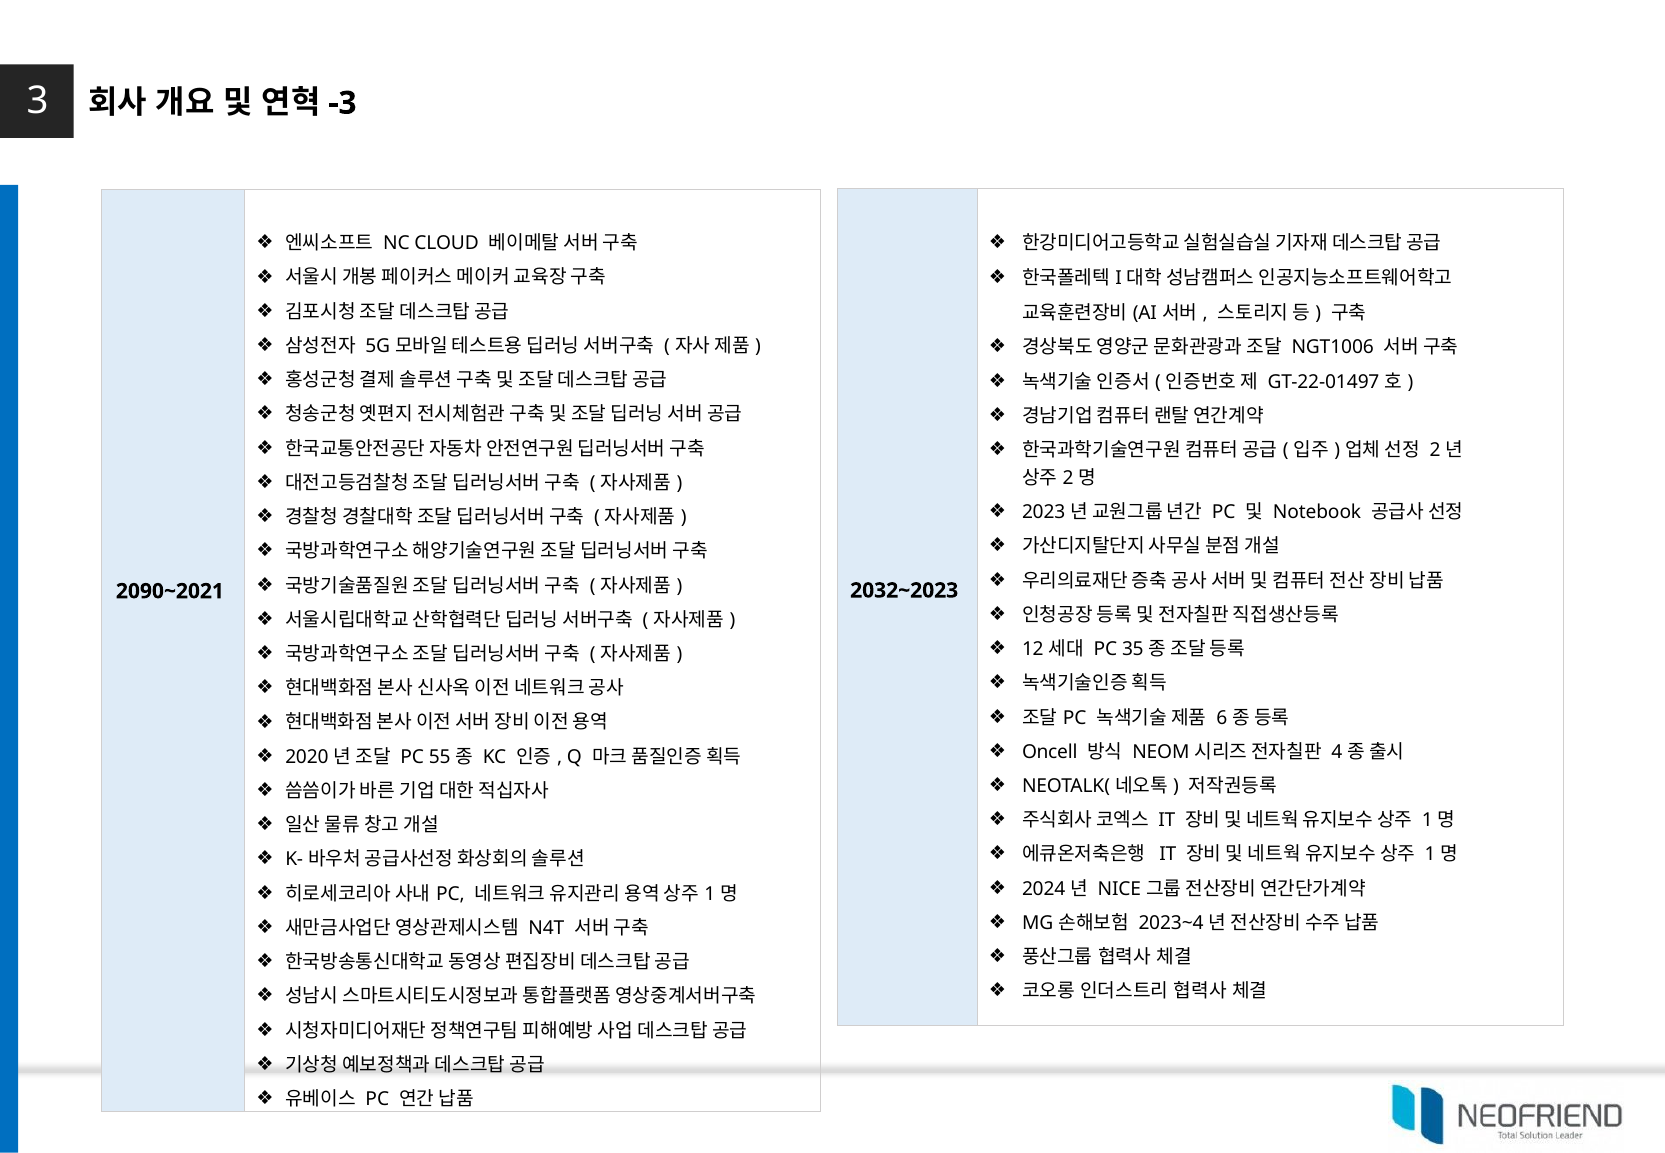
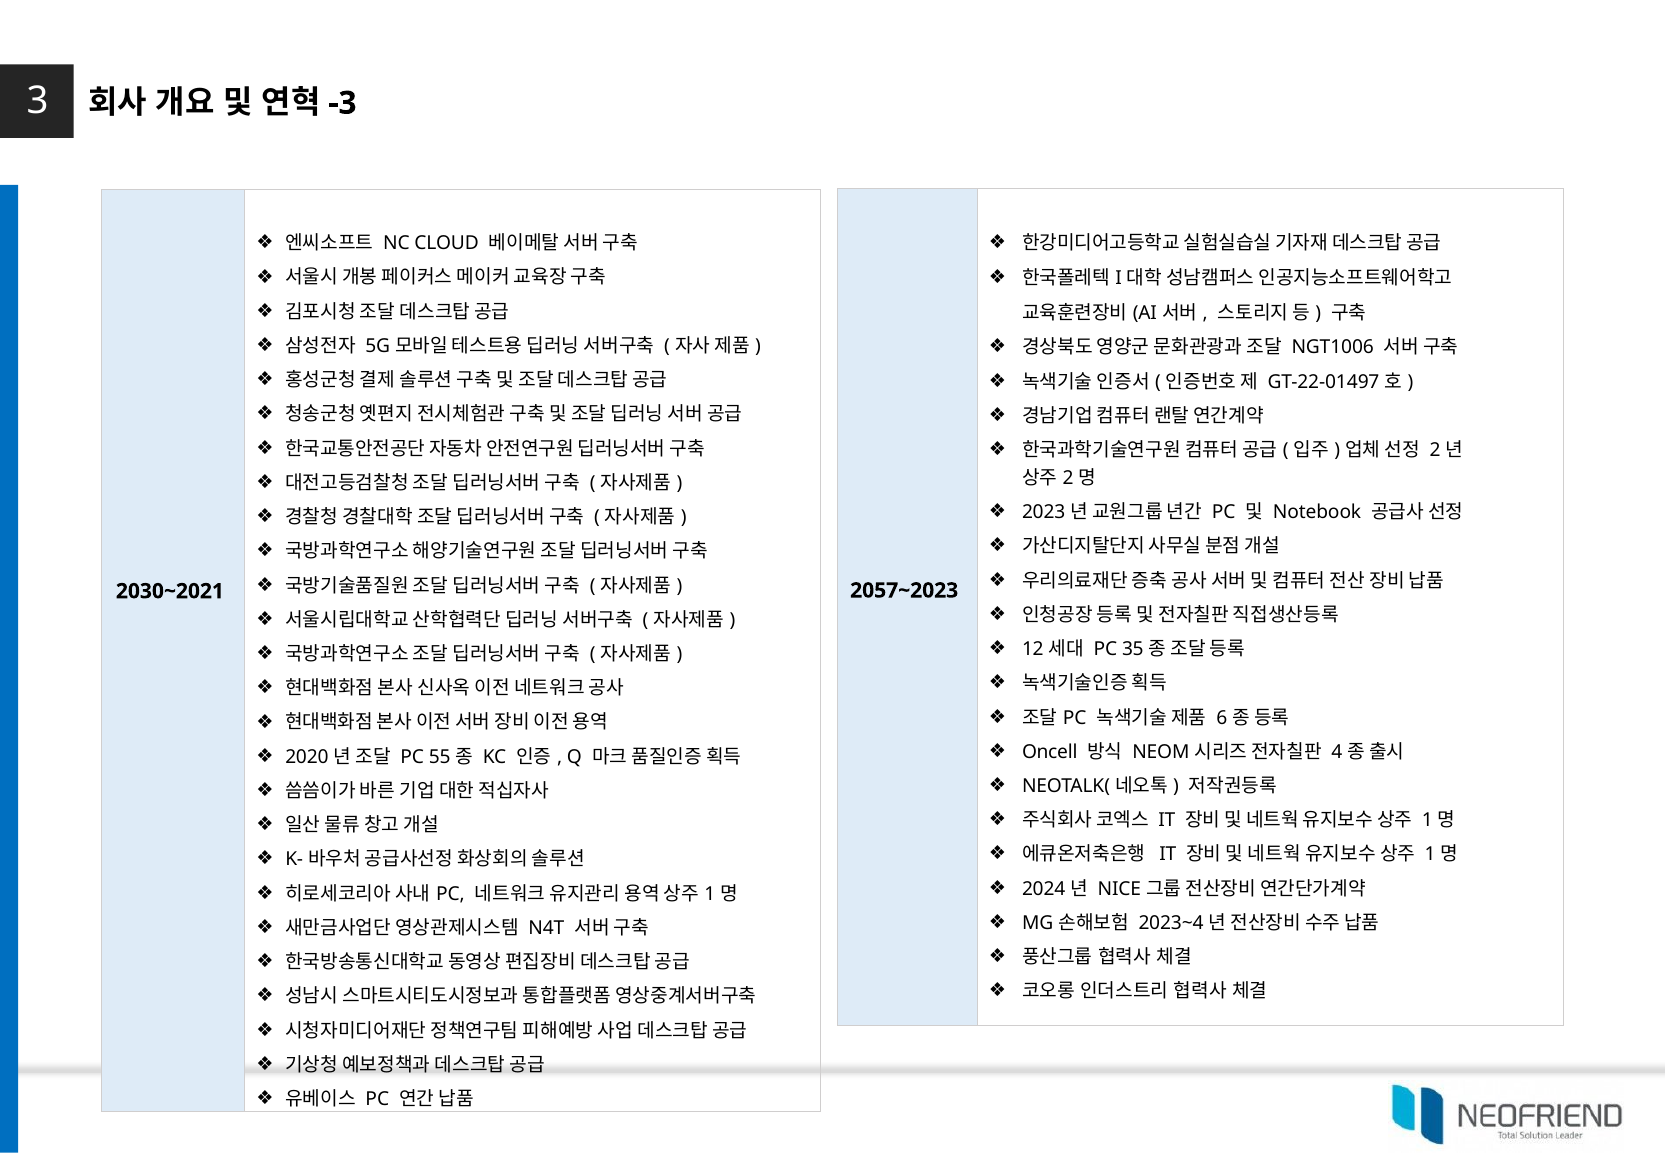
2032~2023: 2032~2023 -> 2057~2023
2090~2021: 2090~2021 -> 2030~2021
